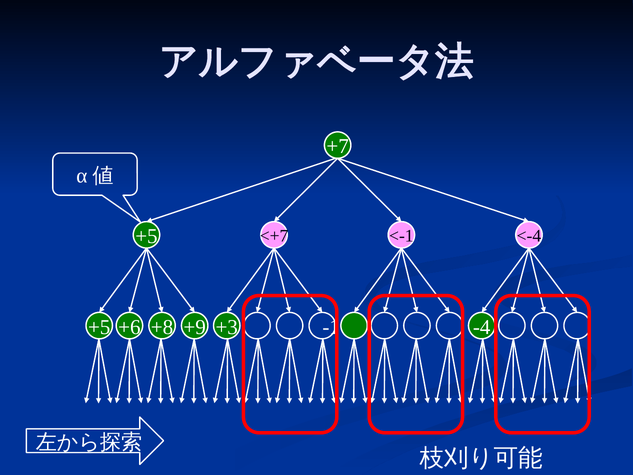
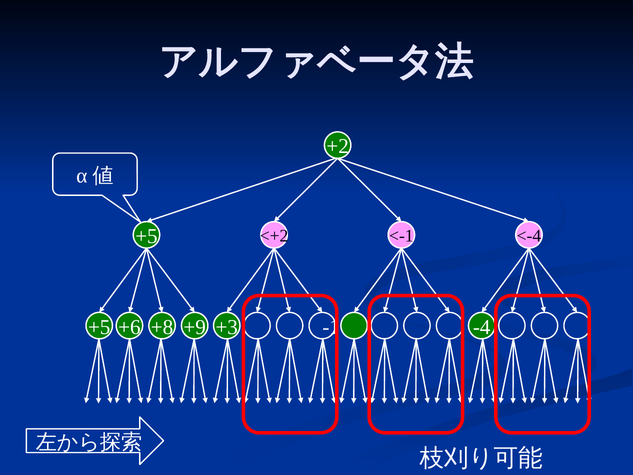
+7: +7 -> +2
<+7: <+7 -> <+2
